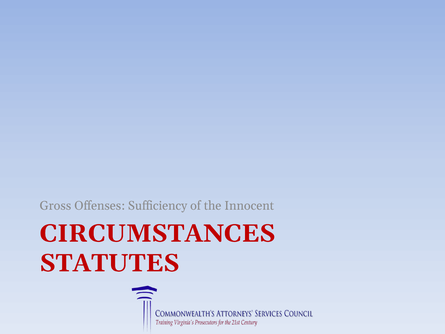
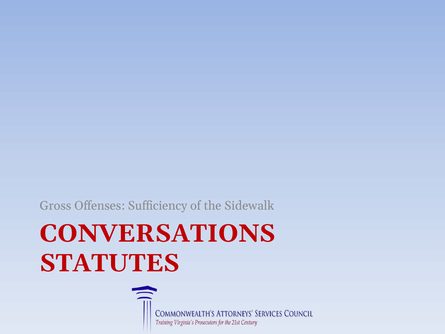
Innocent: Innocent -> Sidewalk
CIRCUMSTANCES: CIRCUMSTANCES -> CONVERSATIONS
